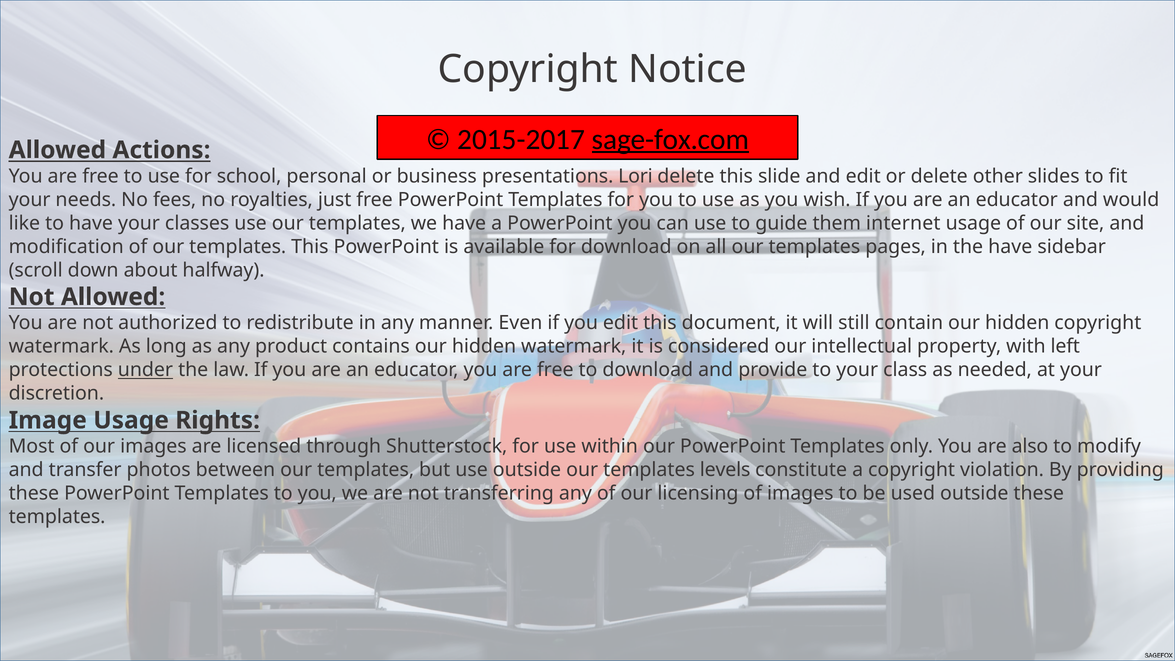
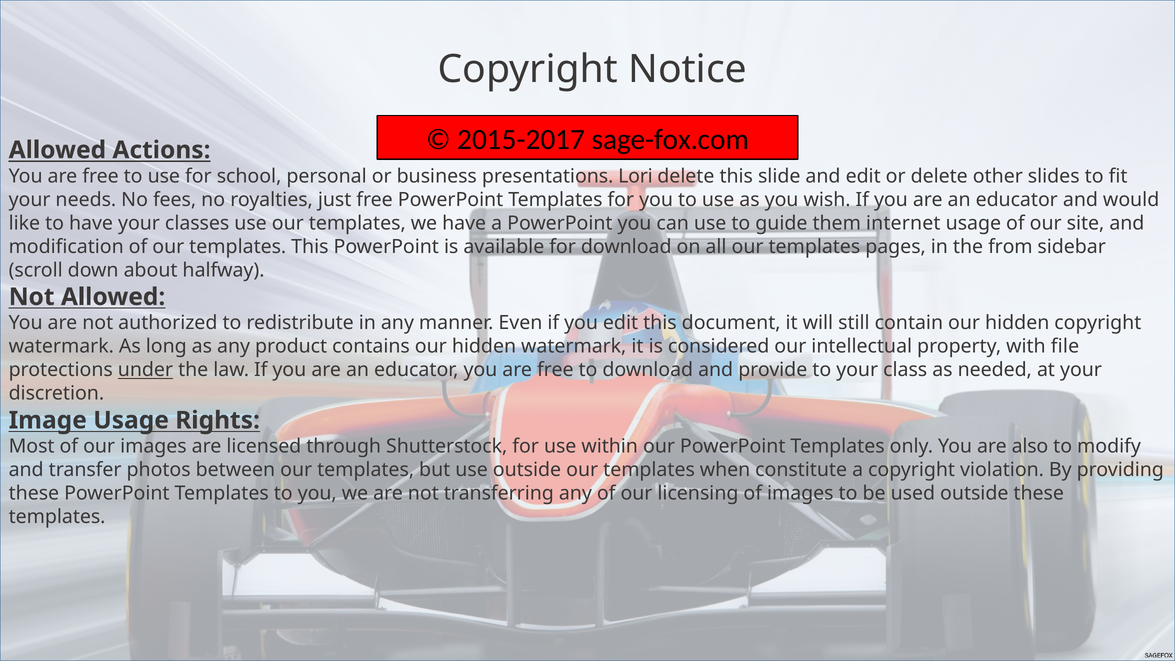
sage-fox.com underline: present -> none
the have: have -> from
left: left -> file
levels: levels -> when
